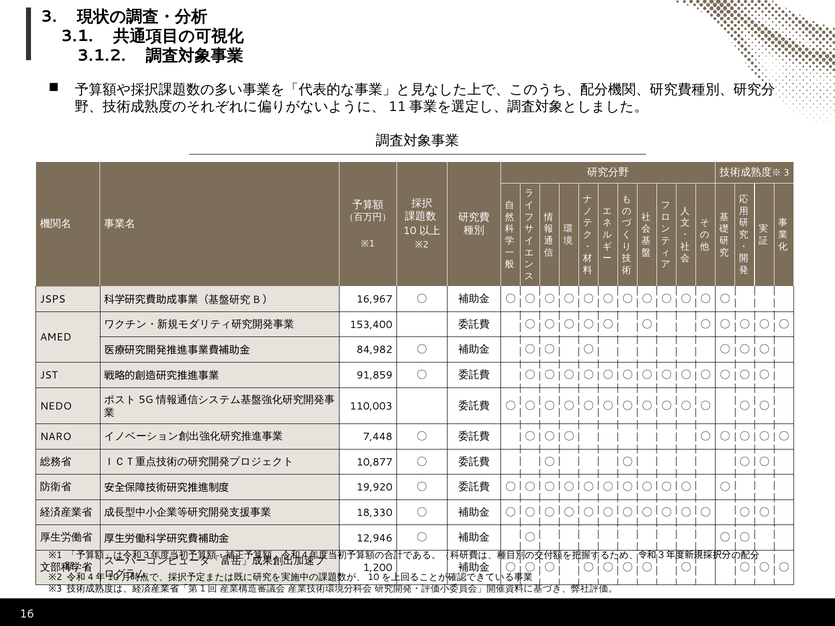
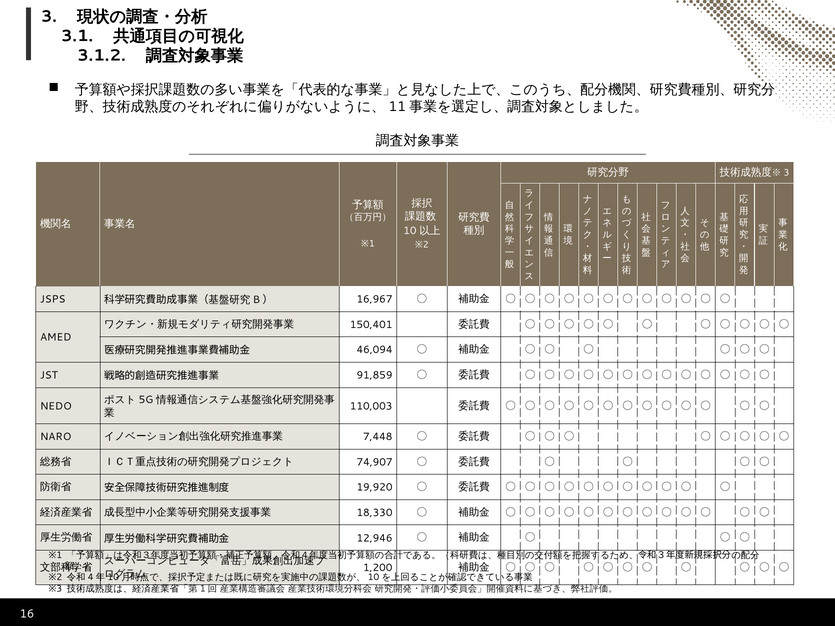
153,400: 153,400 -> 150,401
84,982: 84,982 -> 46,094
10,877: 10,877 -> 74,907
